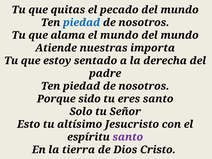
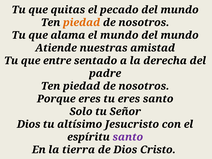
piedad at (82, 23) colour: blue -> orange
importa: importa -> amistad
estoy: estoy -> entre
Porque sido: sido -> eres
Esto at (29, 124): Esto -> Dios
